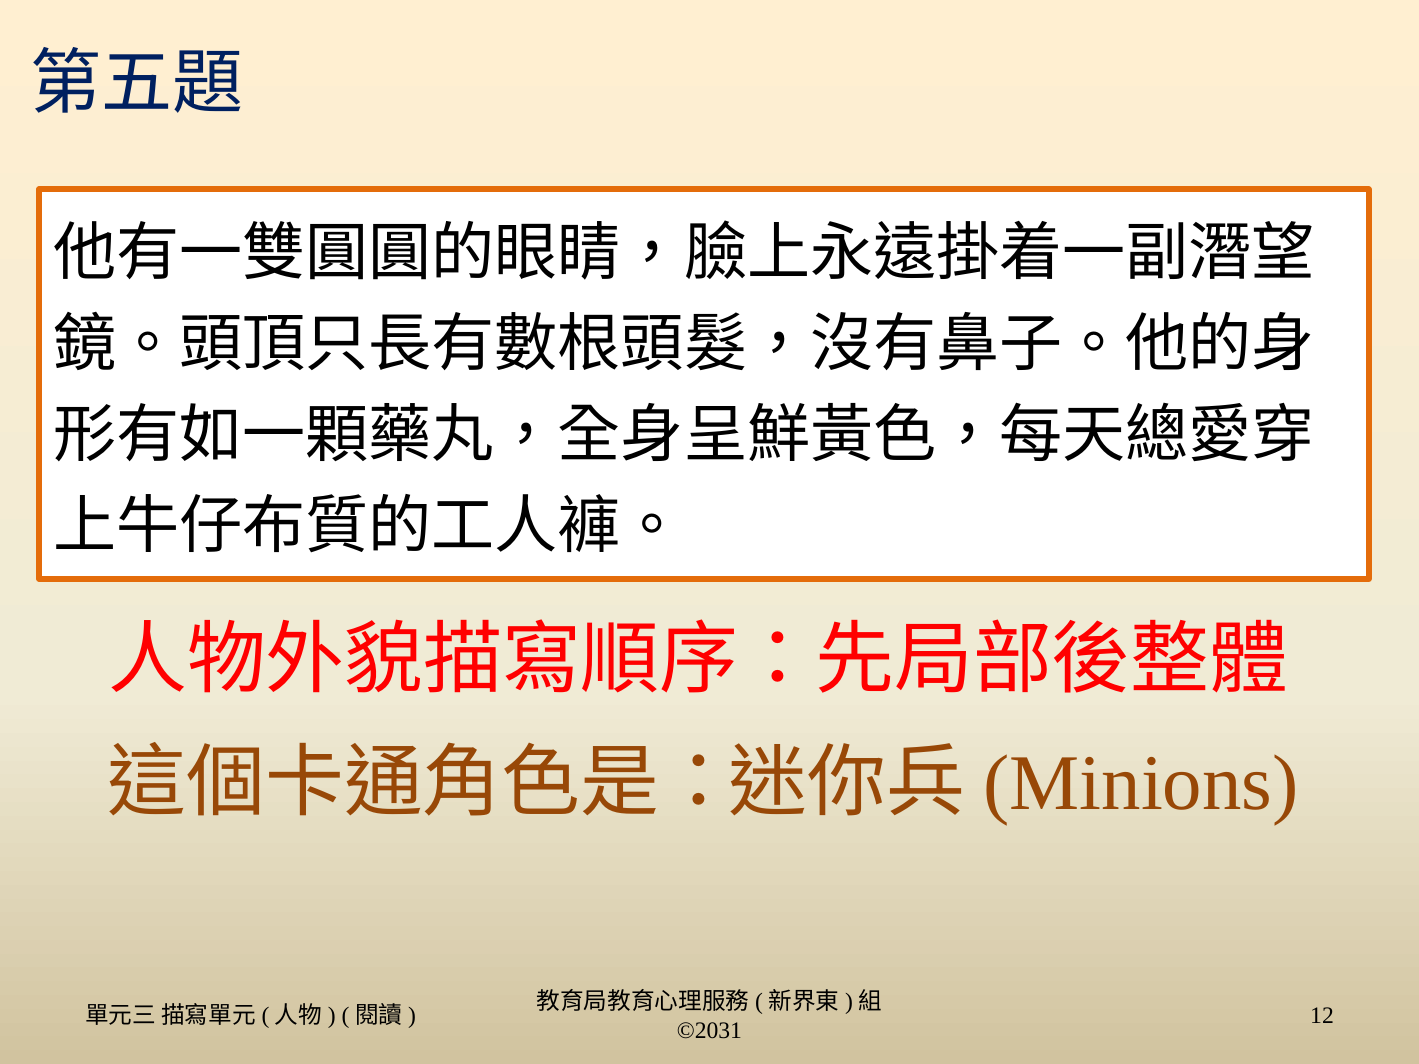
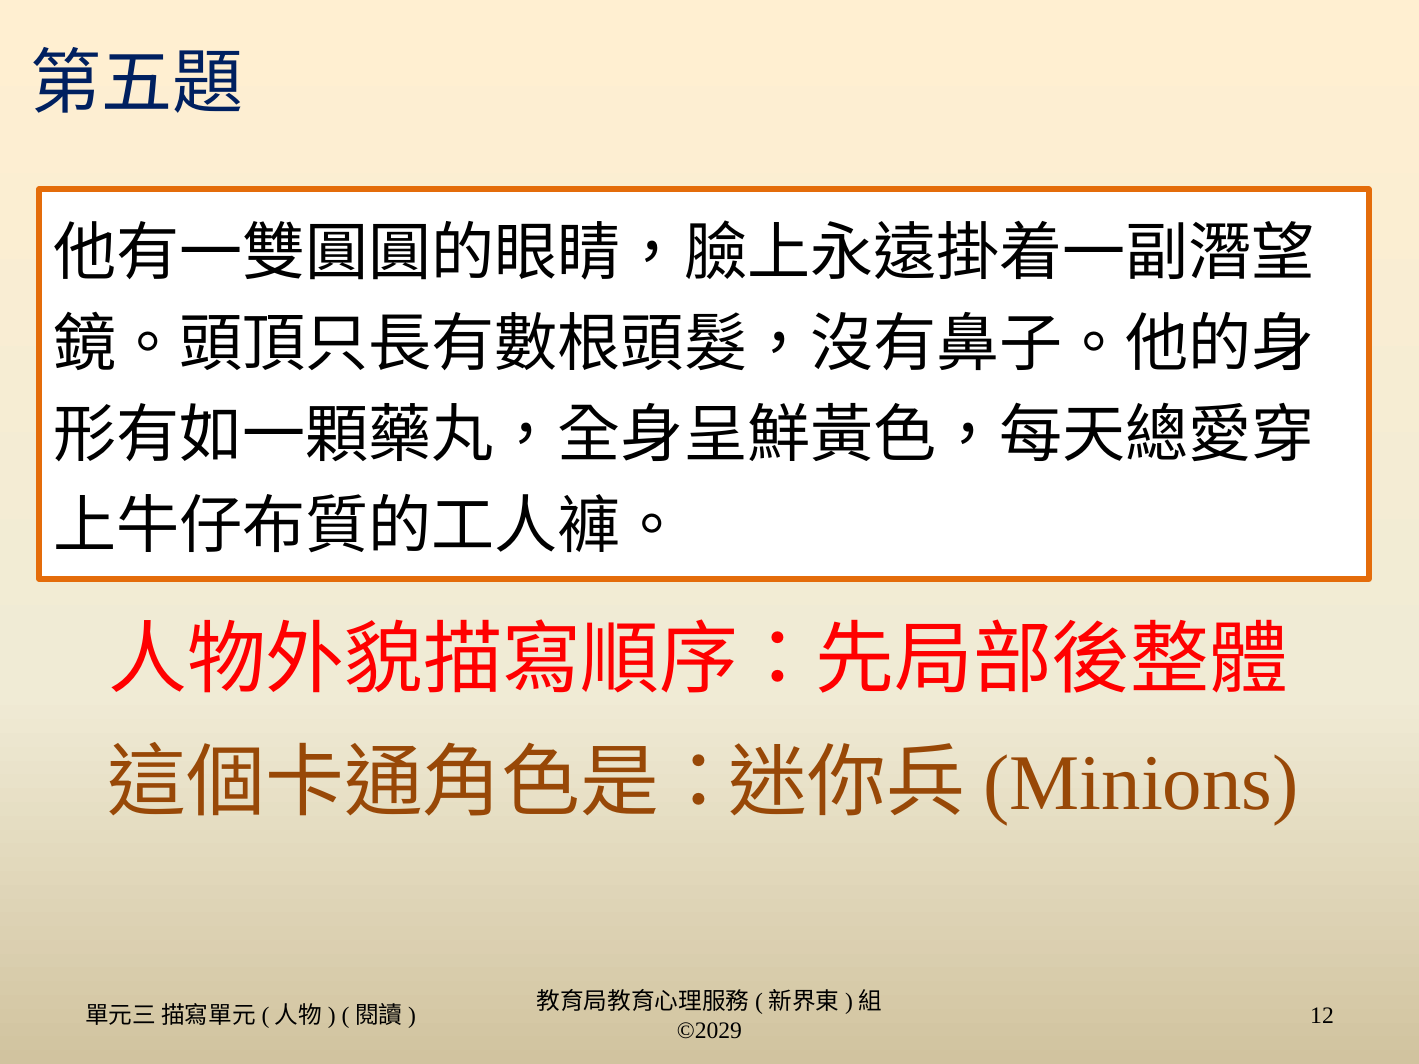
©2031: ©2031 -> ©2029
